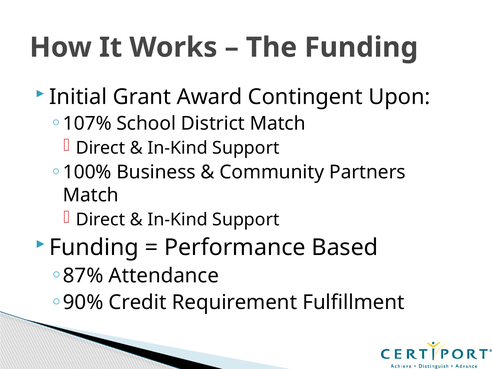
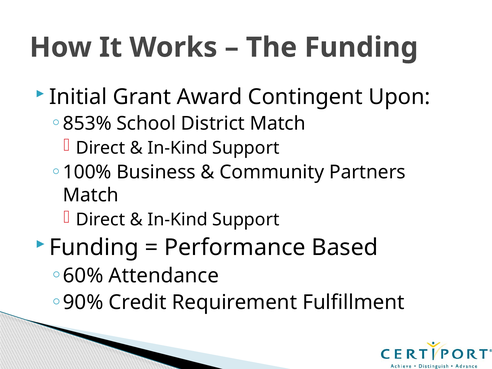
107%: 107% -> 853%
87%: 87% -> 60%
